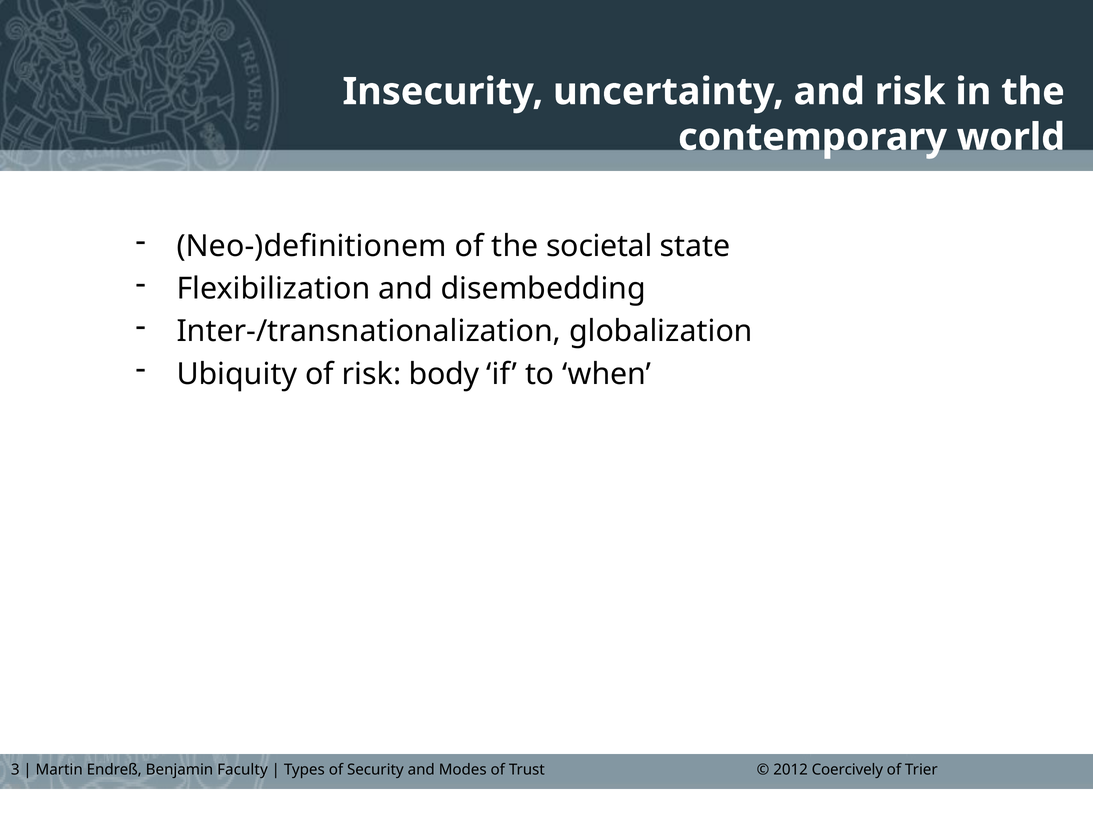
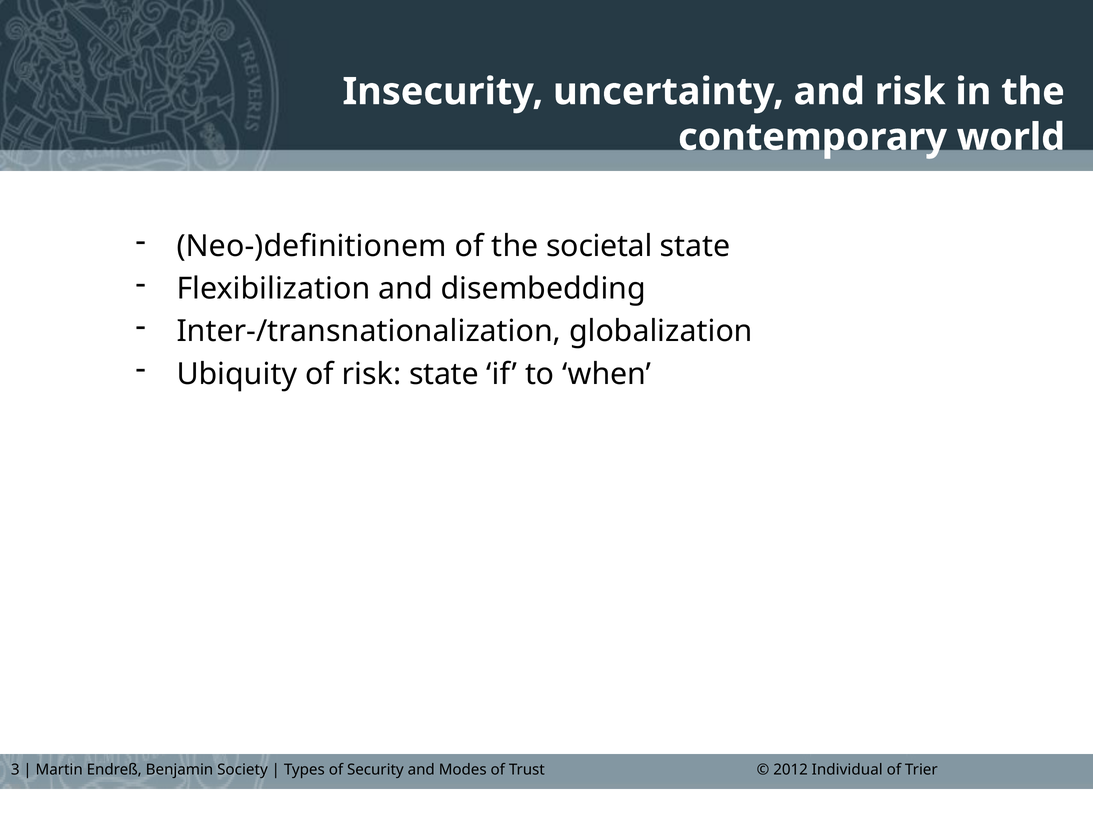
risk body: body -> state
Faculty: Faculty -> Society
Coercively: Coercively -> Individual
